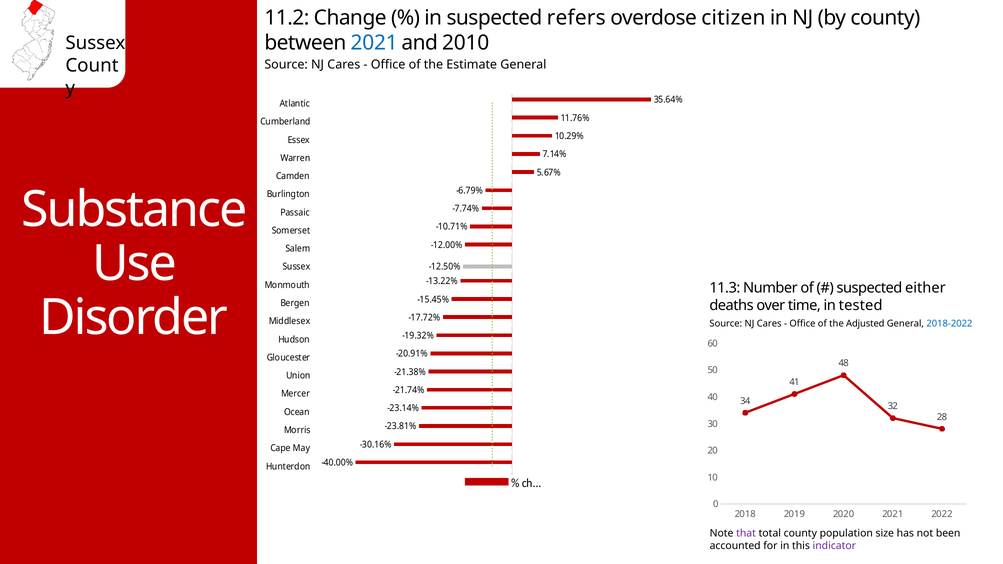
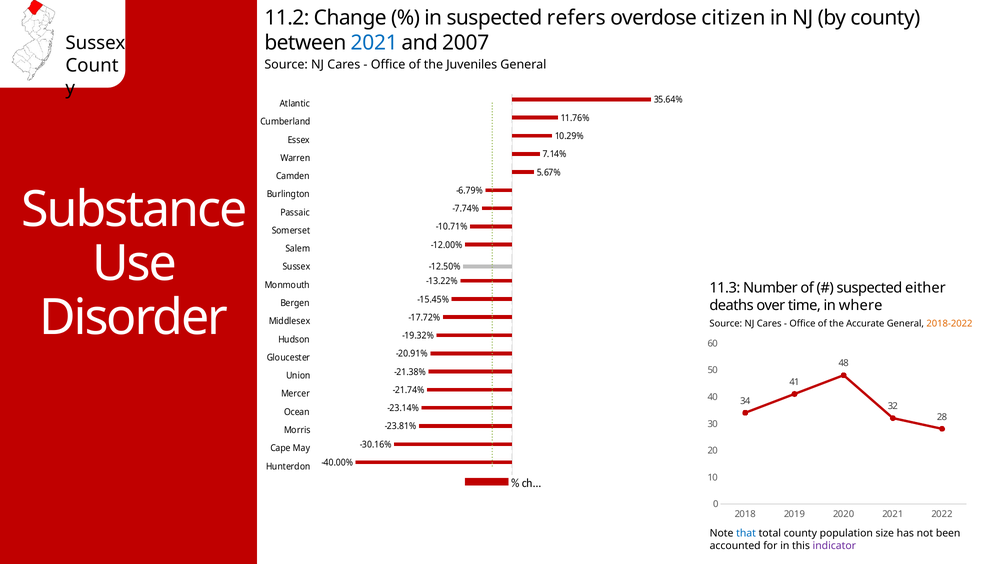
2010: 2010 -> 2007
Estimate: Estimate -> Juveniles
tested: tested -> where
Adjusted: Adjusted -> Accurate
2018-2022 colour: blue -> orange
that colour: purple -> blue
